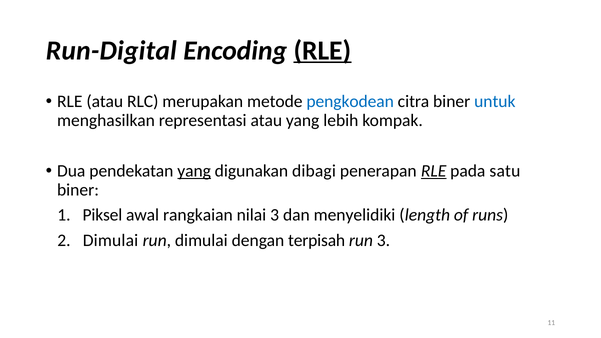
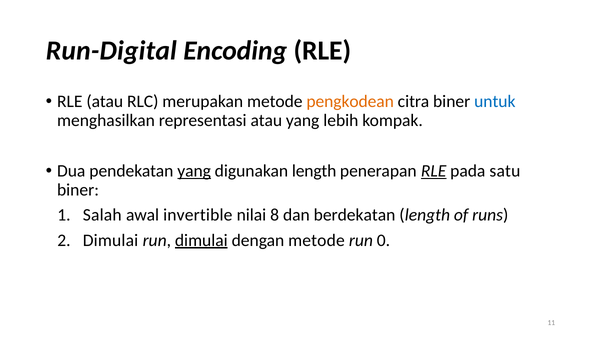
RLE at (322, 50) underline: present -> none
pengkodean colour: blue -> orange
digunakan dibagi: dibagi -> length
Piksel: Piksel -> Salah
rangkaian: rangkaian -> invertible
nilai 3: 3 -> 8
menyelidiki: menyelidiki -> berdekatan
dimulai at (201, 240) underline: none -> present
dengan terpisah: terpisah -> metode
run 3: 3 -> 0
